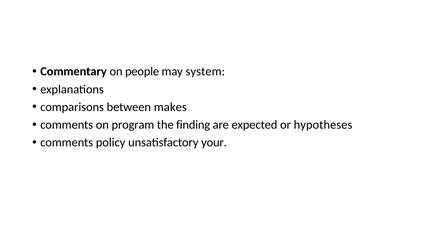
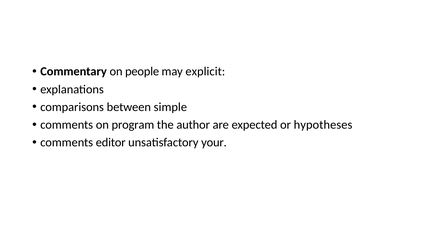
system: system -> explicit
makes: makes -> simple
finding: finding -> author
policy: policy -> editor
